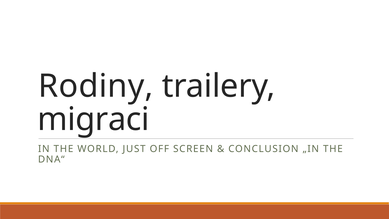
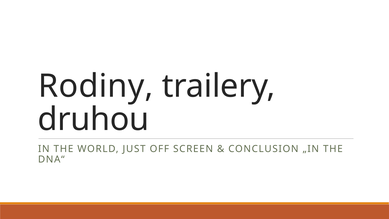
migraci: migraci -> druhou
